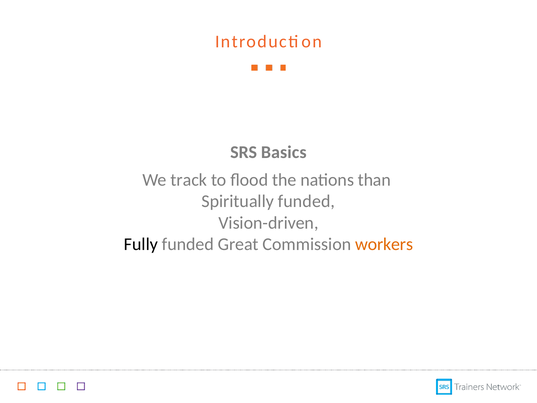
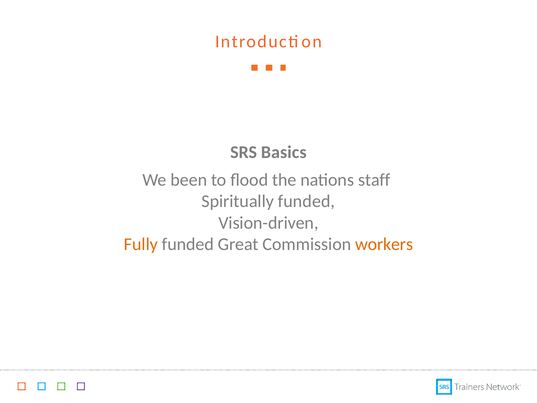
track: track -> been
than: than -> staff
Fully colour: black -> orange
